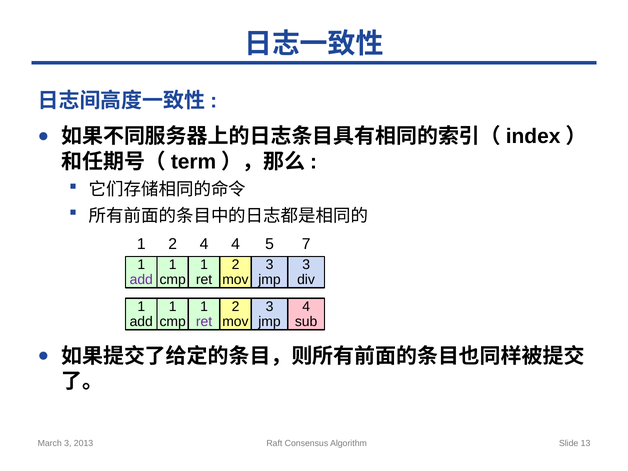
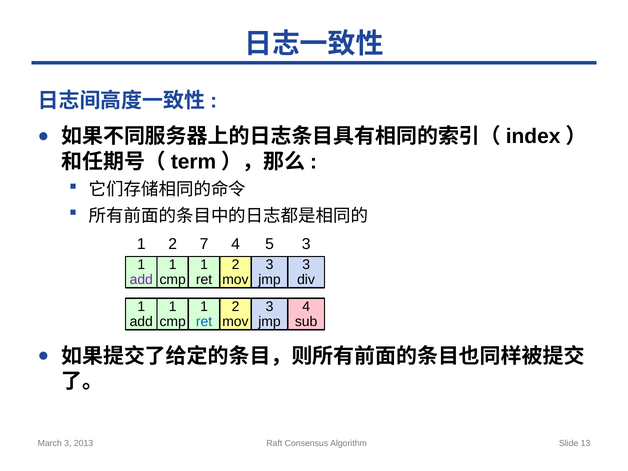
2 4: 4 -> 7
5 7: 7 -> 3
ret at (204, 321) colour: purple -> blue
